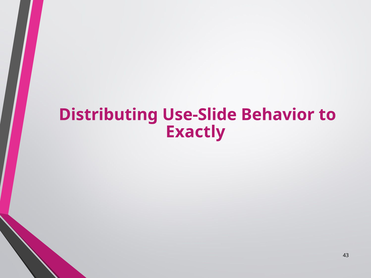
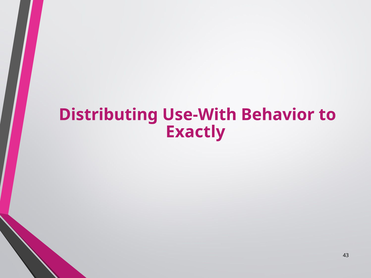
Use-Slide: Use-Slide -> Use-With
